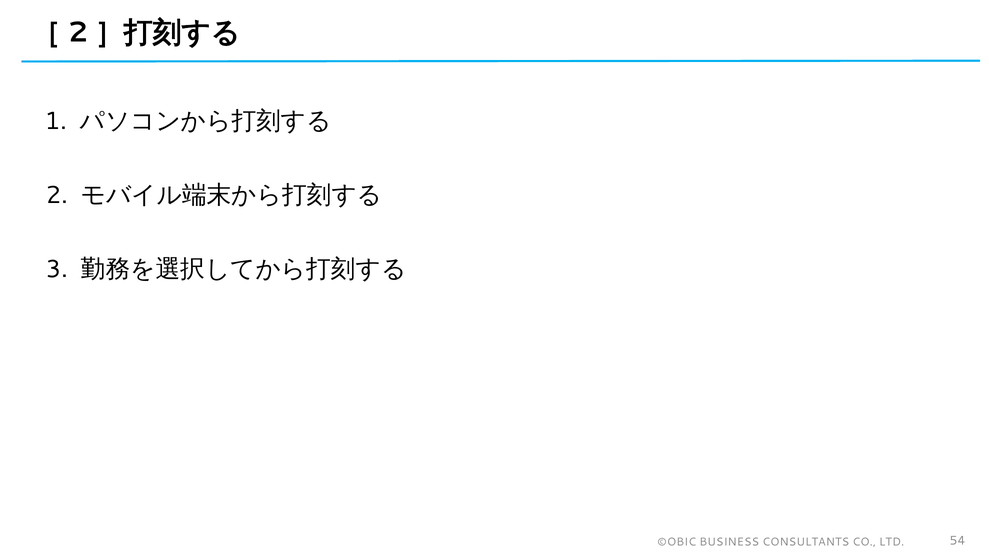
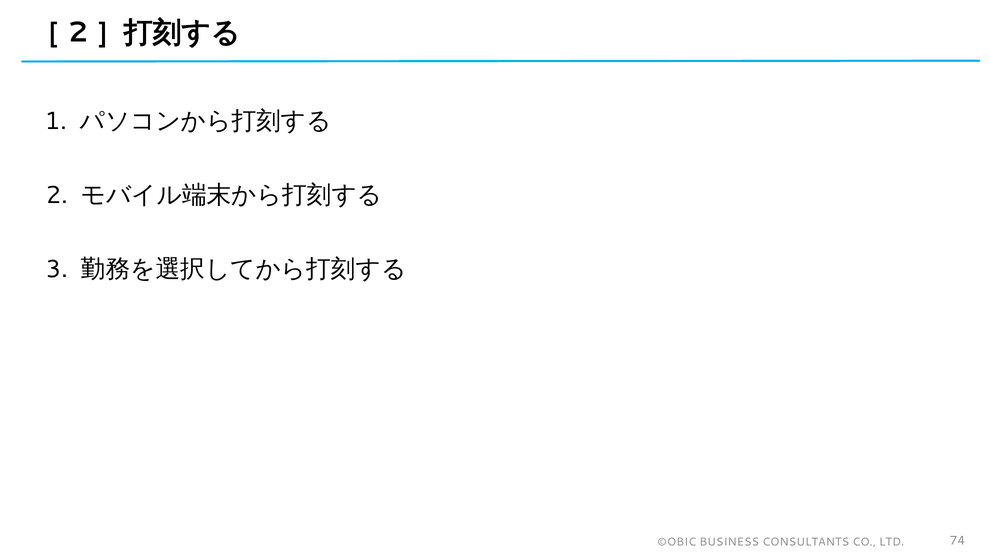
54: 54 -> 74
